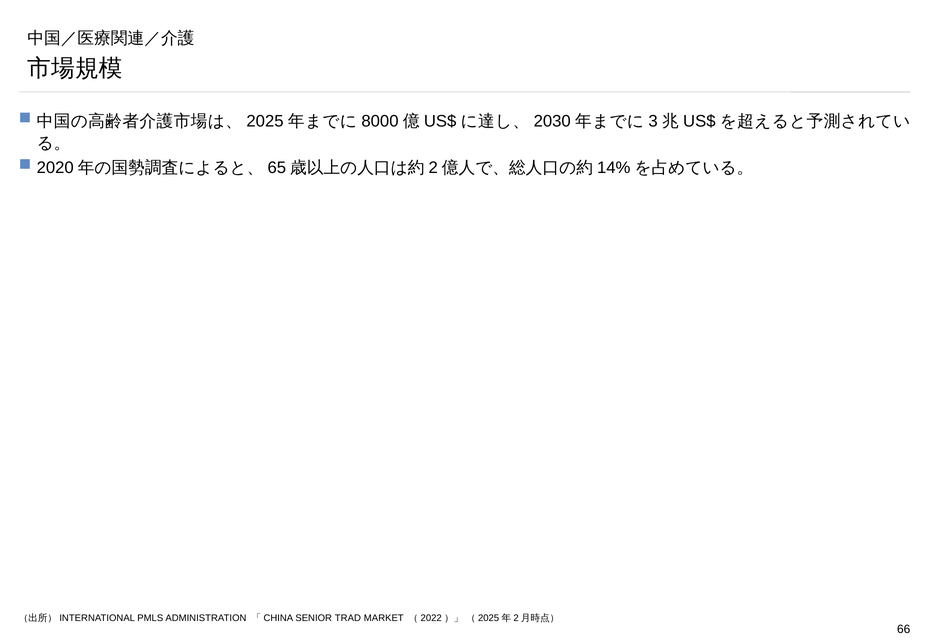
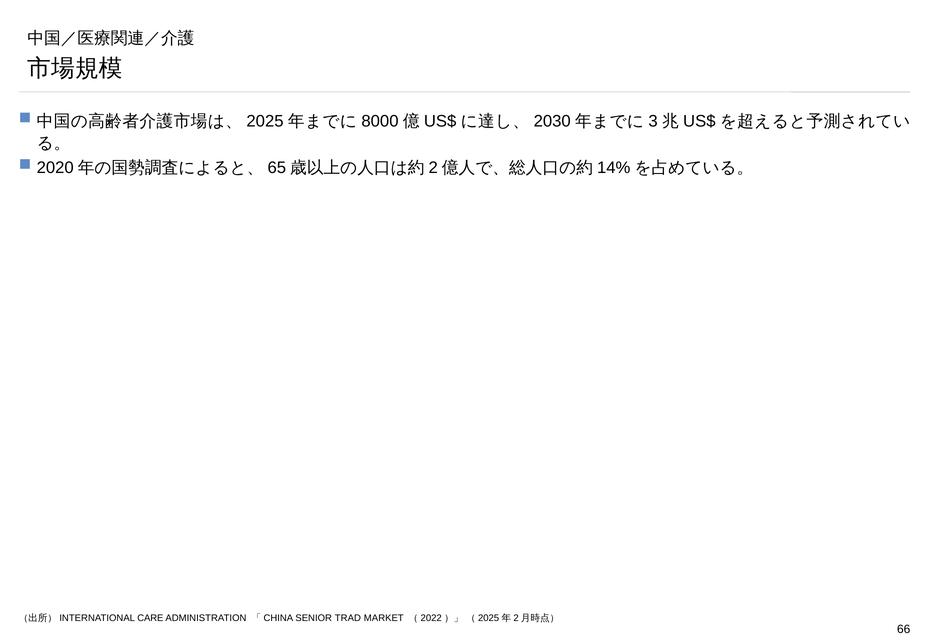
PMLS: PMLS -> CARE
